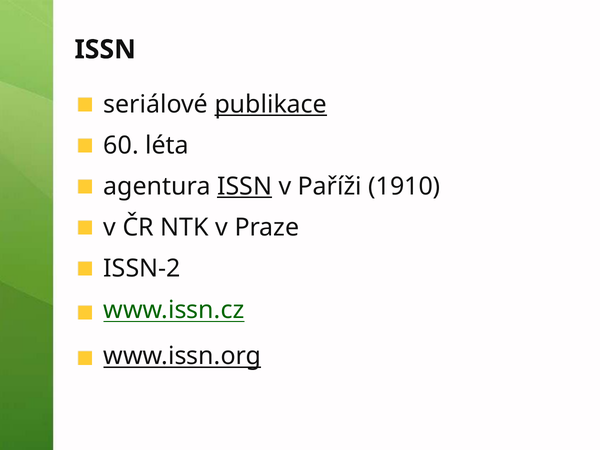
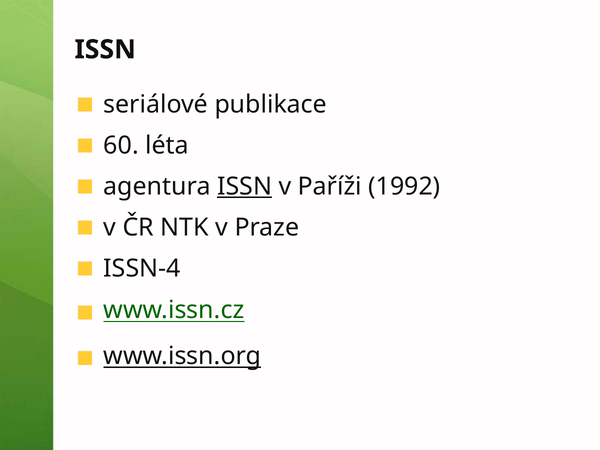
publikace underline: present -> none
1910: 1910 -> 1992
ISSN-2: ISSN-2 -> ISSN-4
